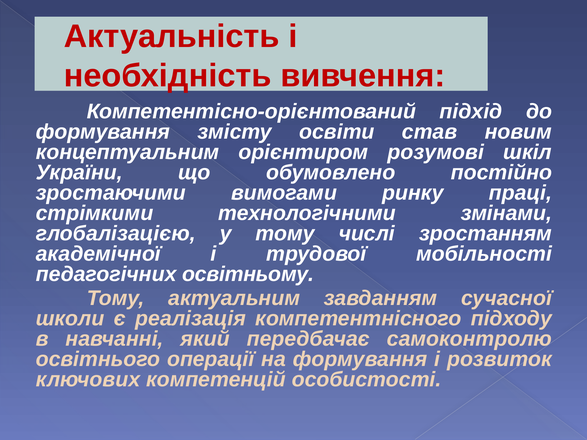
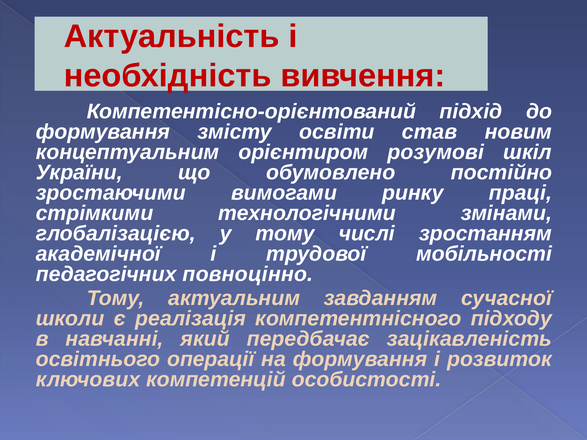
освітньому: освітньому -> повноцінно
самоконтролю: самоконтролю -> зацікавленість
